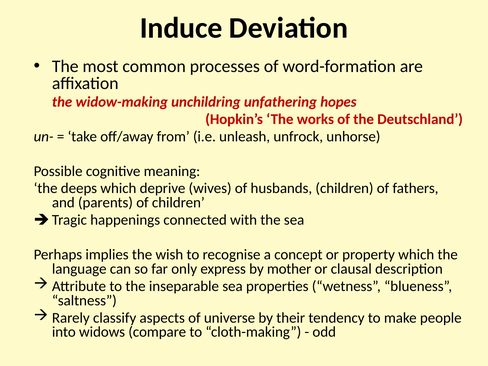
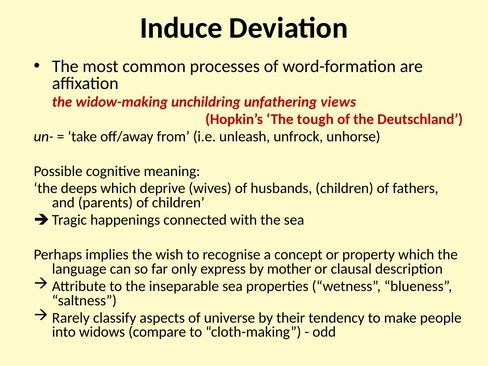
hopes: hopes -> views
works: works -> tough
